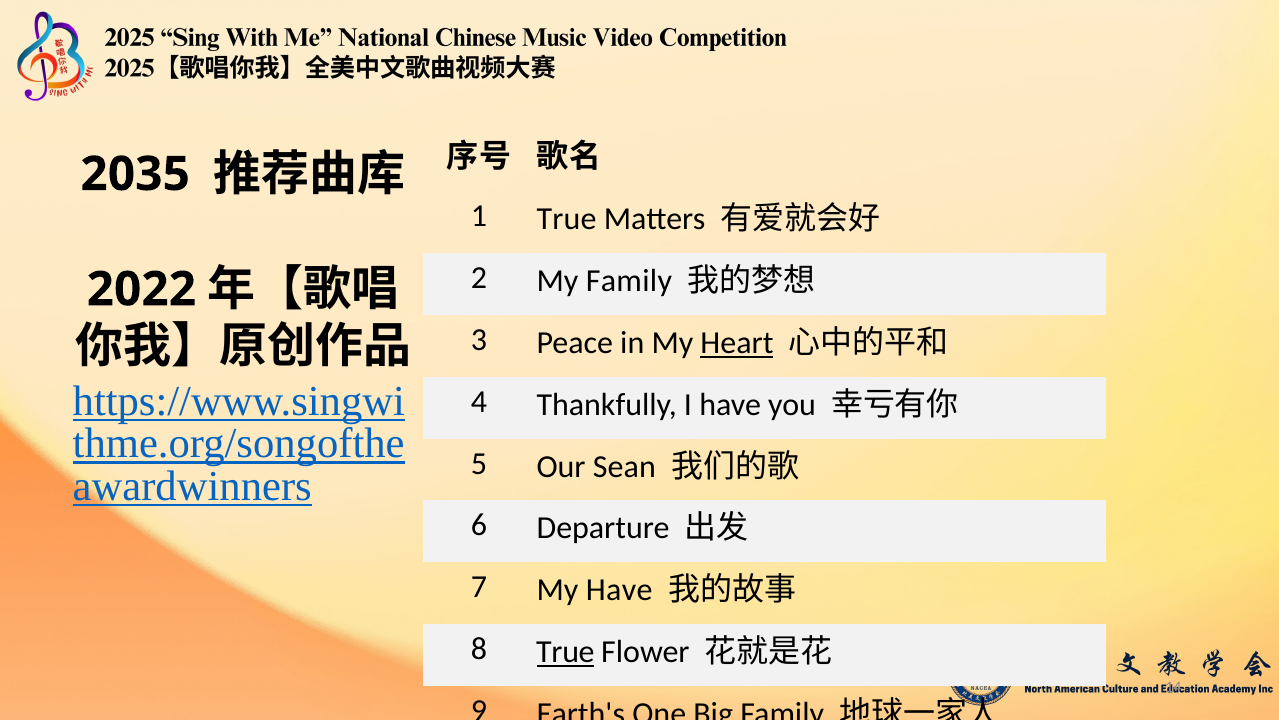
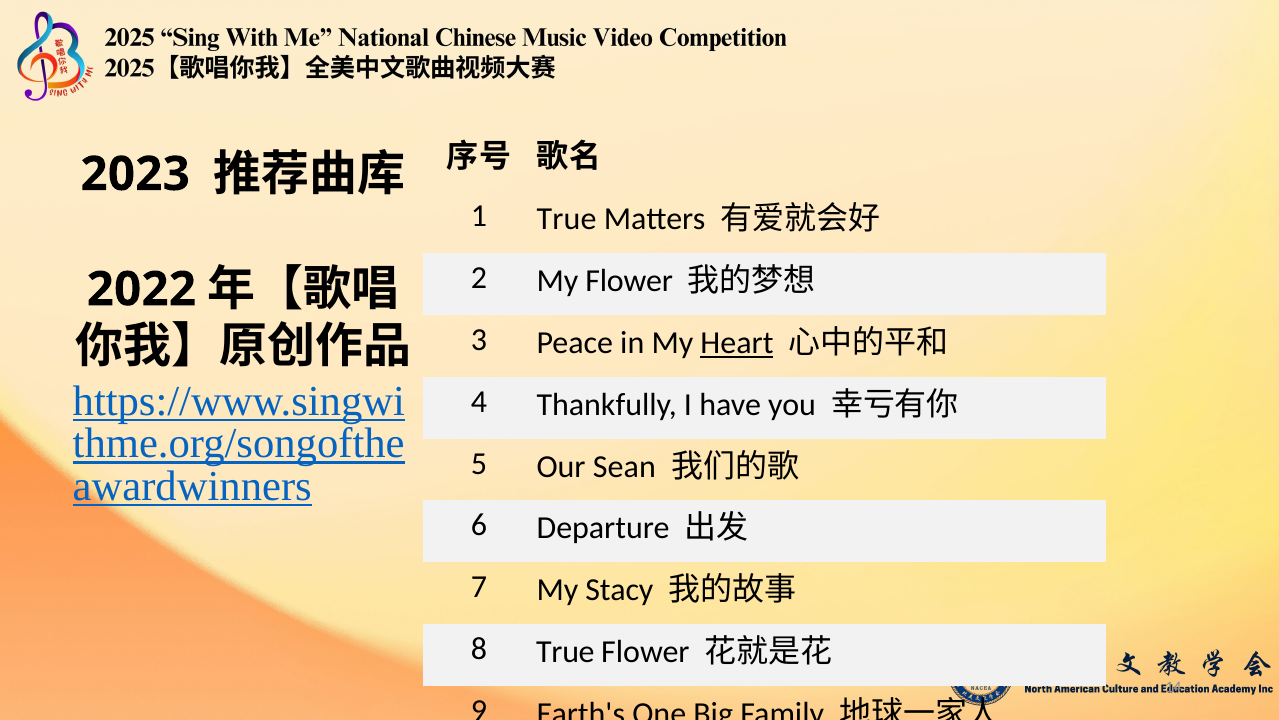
2035: 2035 -> 2023
My Family: Family -> Flower
My Have: Have -> Stacy
True at (565, 652) underline: present -> none
